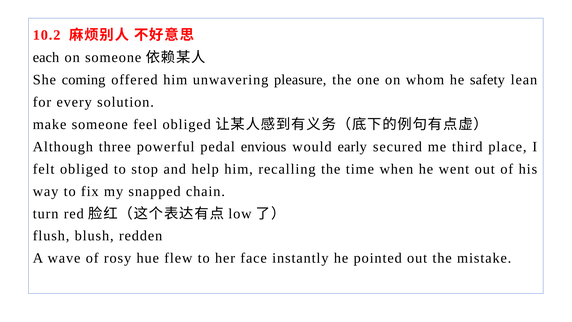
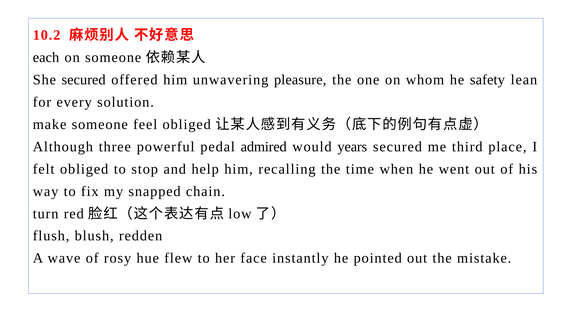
She coming: coming -> secured
envious: envious -> admired
early: early -> years
